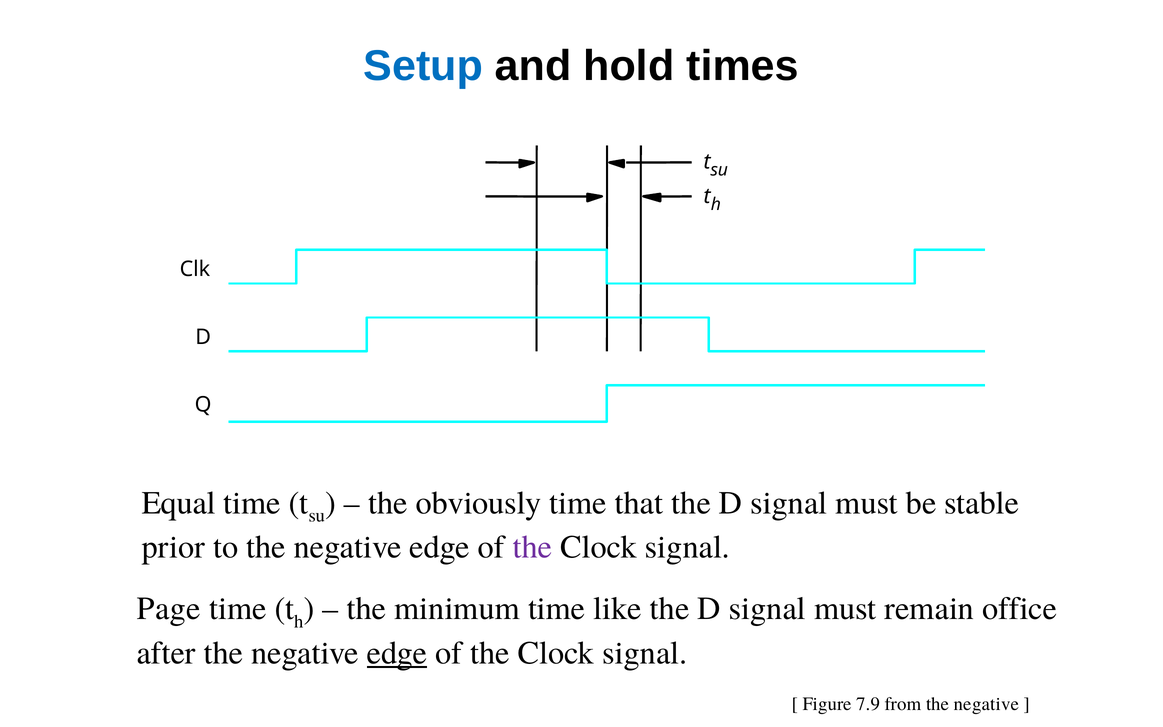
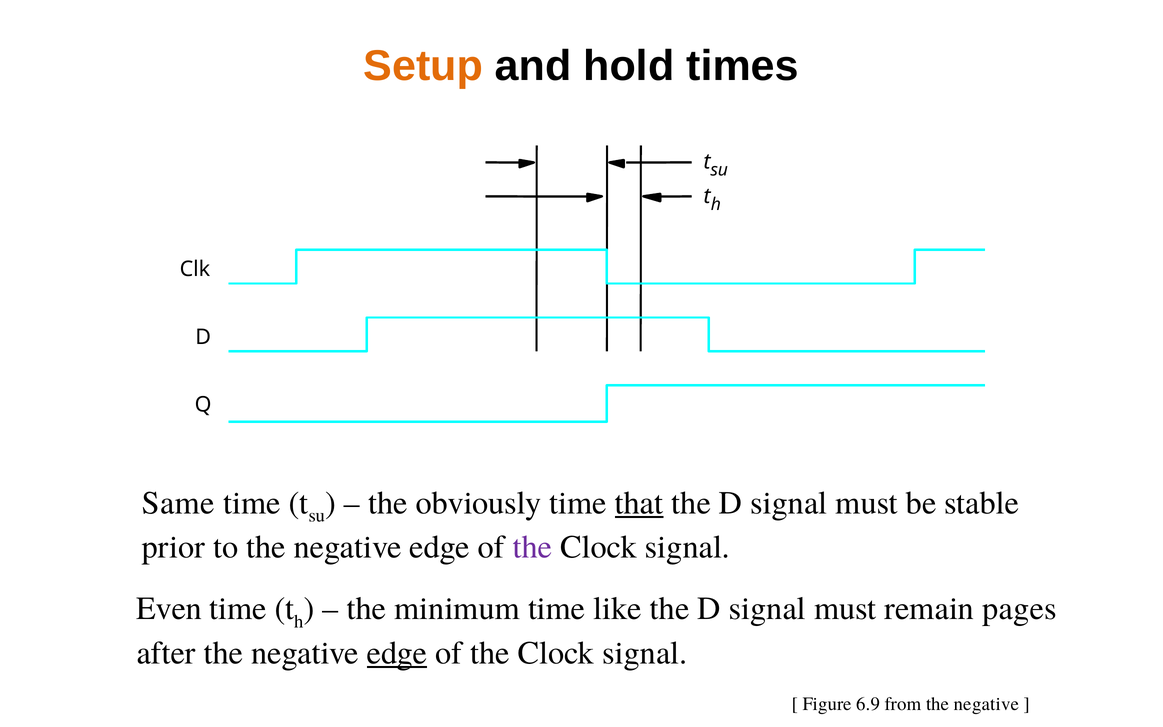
Setup colour: blue -> orange
Equal: Equal -> Same
that underline: none -> present
Page: Page -> Even
office: office -> pages
7.9: 7.9 -> 6.9
